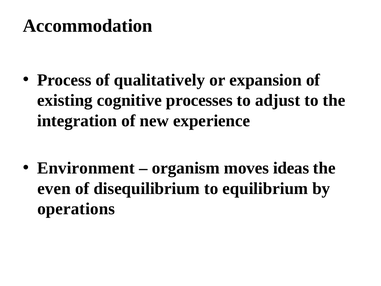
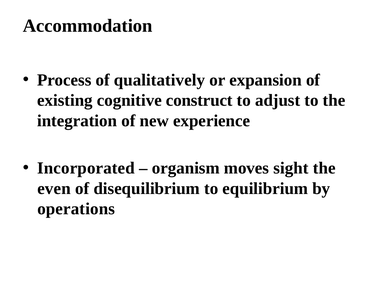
processes: processes -> construct
Environment: Environment -> Incorporated
ideas: ideas -> sight
